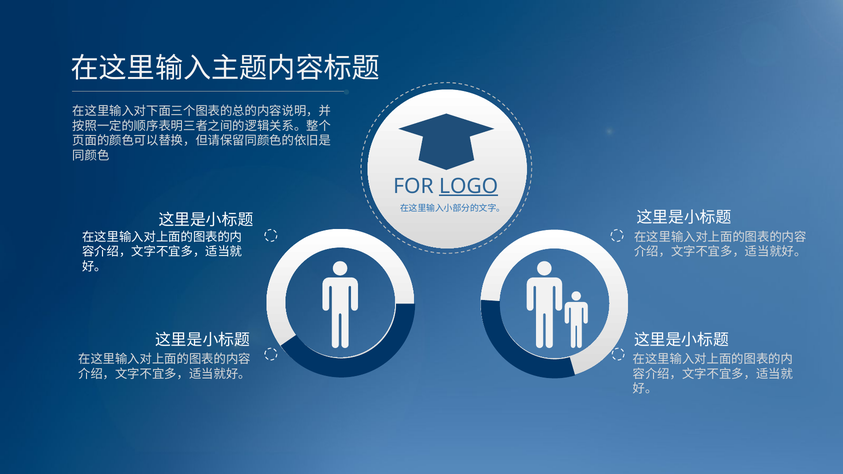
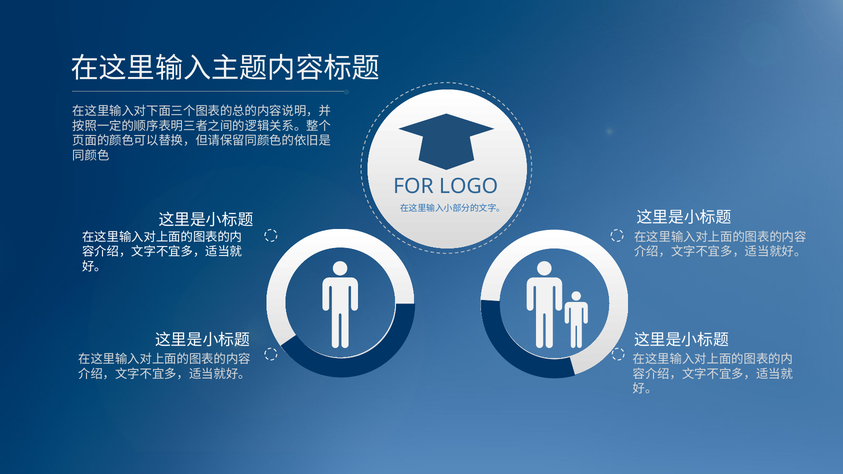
LOGO underline: present -> none
